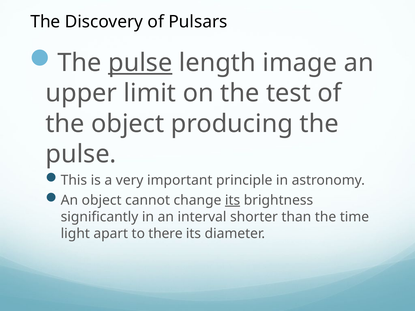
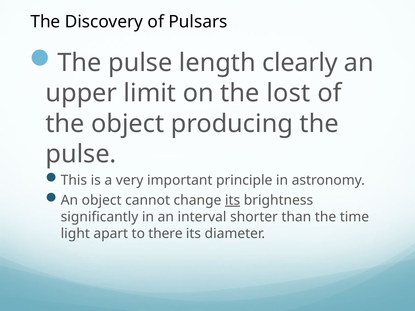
pulse at (140, 63) underline: present -> none
image: image -> clearly
test: test -> lost
